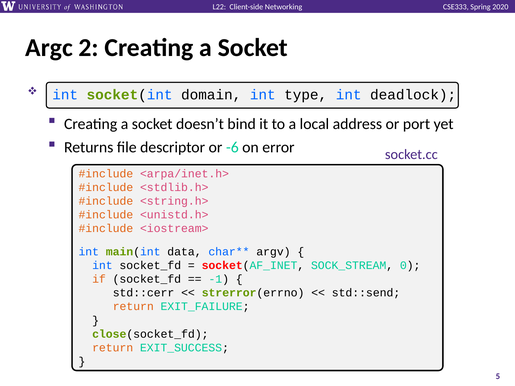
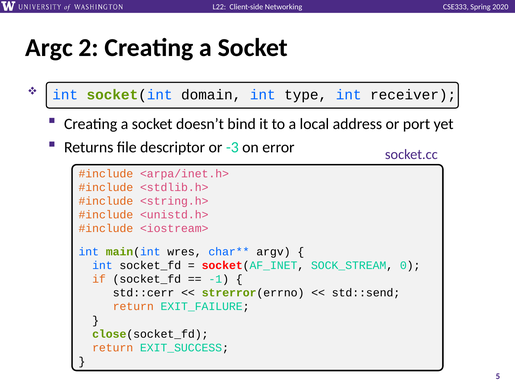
deadlock: deadlock -> receiver
-6: -6 -> -3
data: data -> wres
